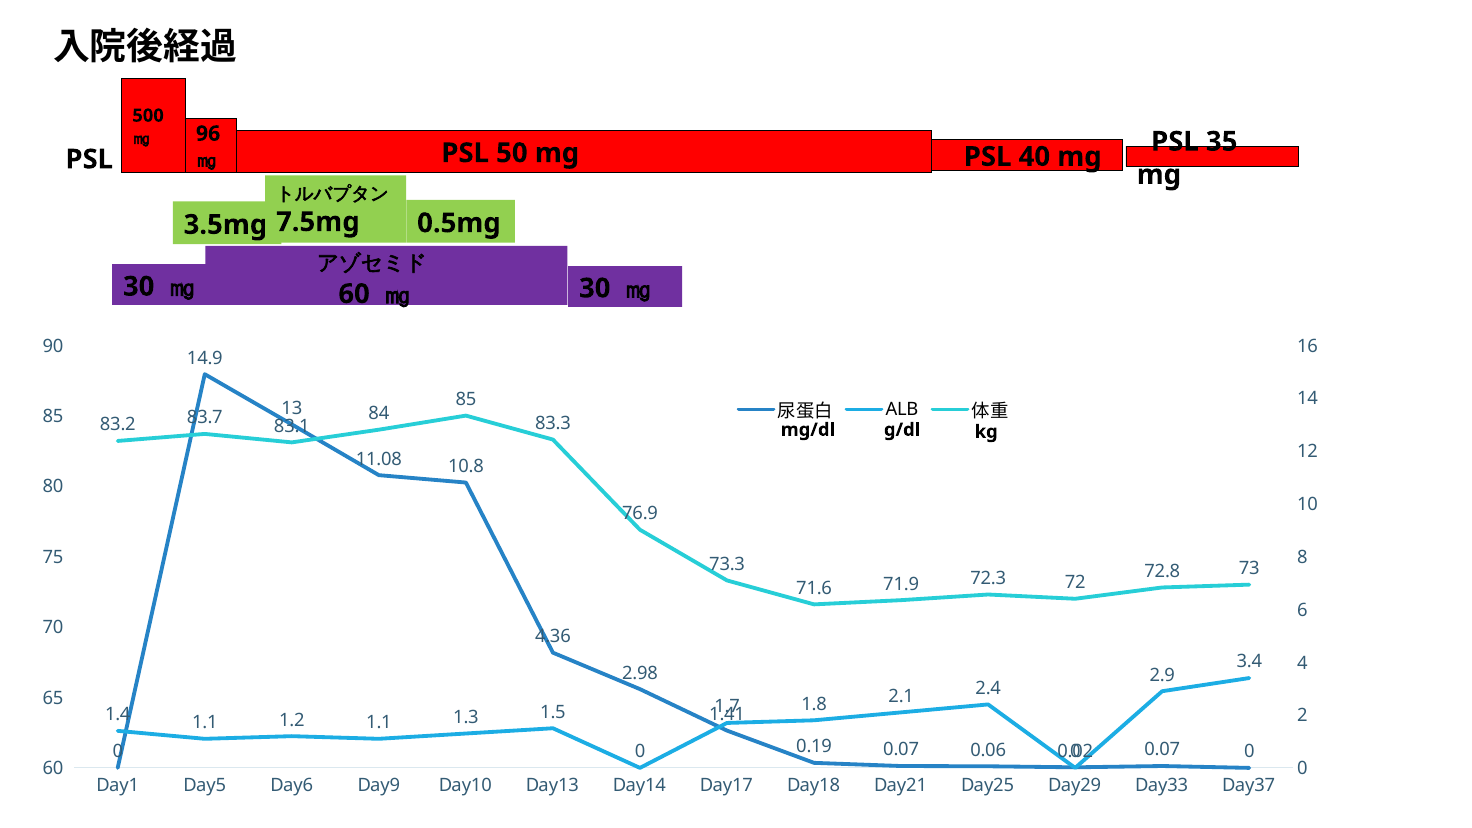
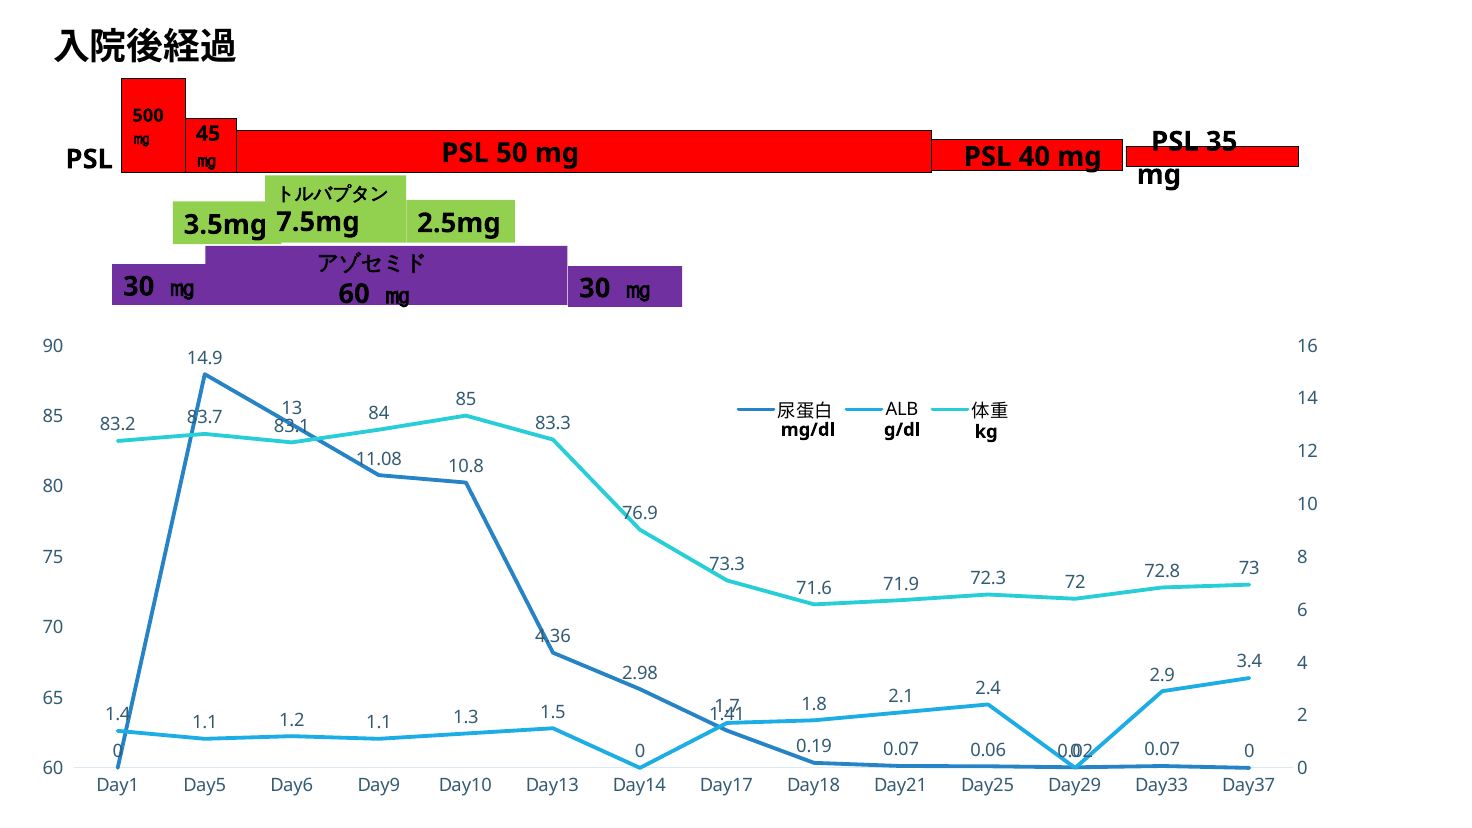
96: 96 -> 45
0.5mg: 0.5mg -> 2.5mg
